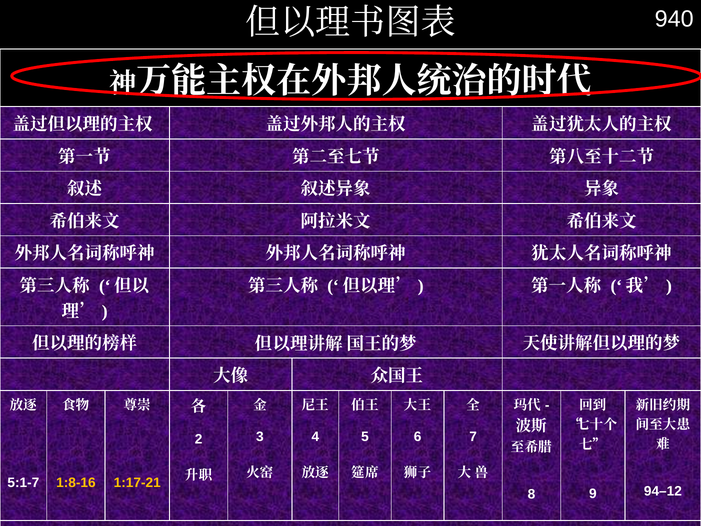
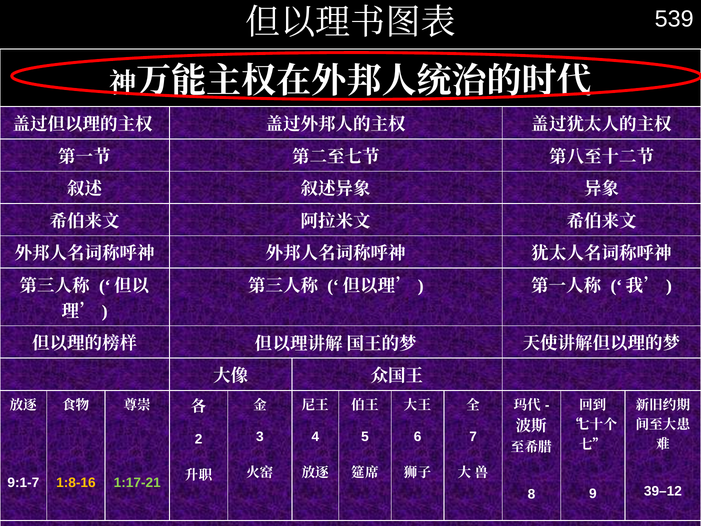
940: 940 -> 539
5:1-7: 5:1-7 -> 9:1-7
1:17-21 colour: yellow -> light green
94–12: 94–12 -> 39–12
